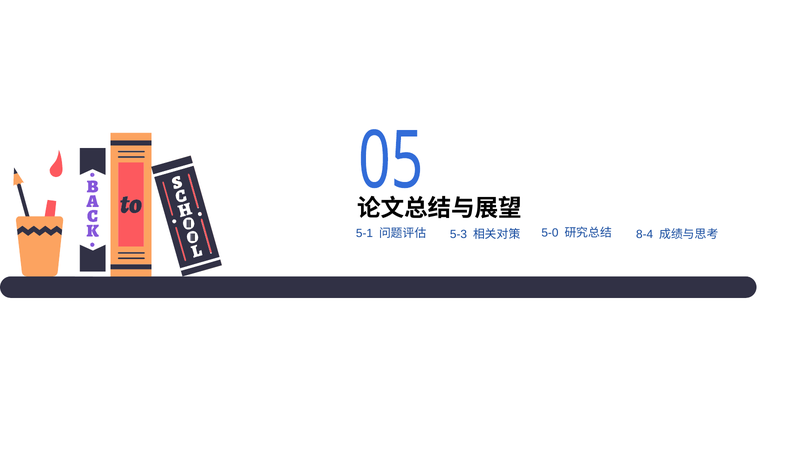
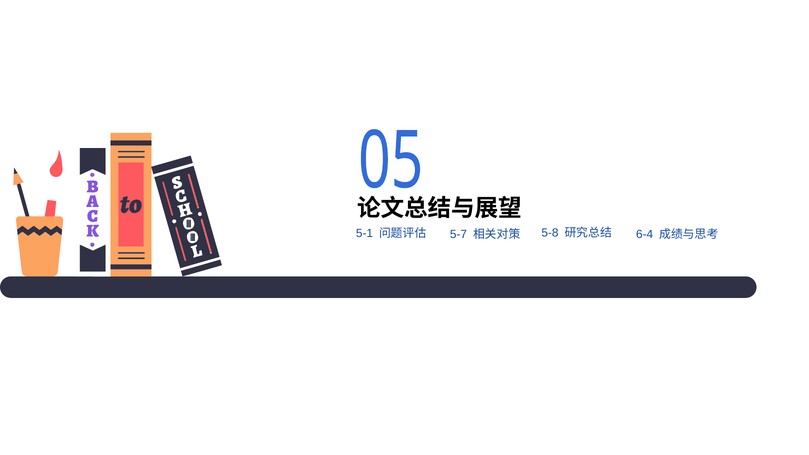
5-3: 5-3 -> 5-7
5-0: 5-0 -> 5-8
8-4: 8-4 -> 6-4
